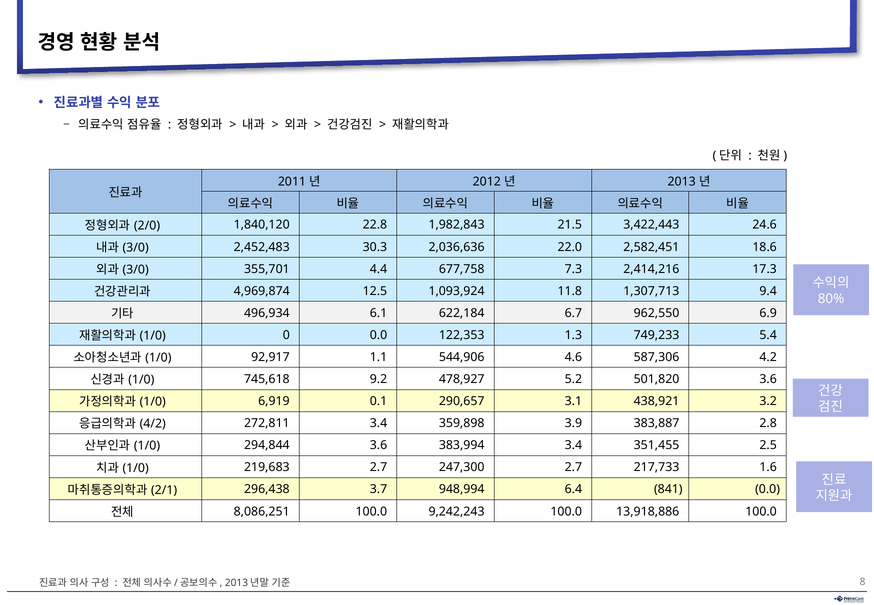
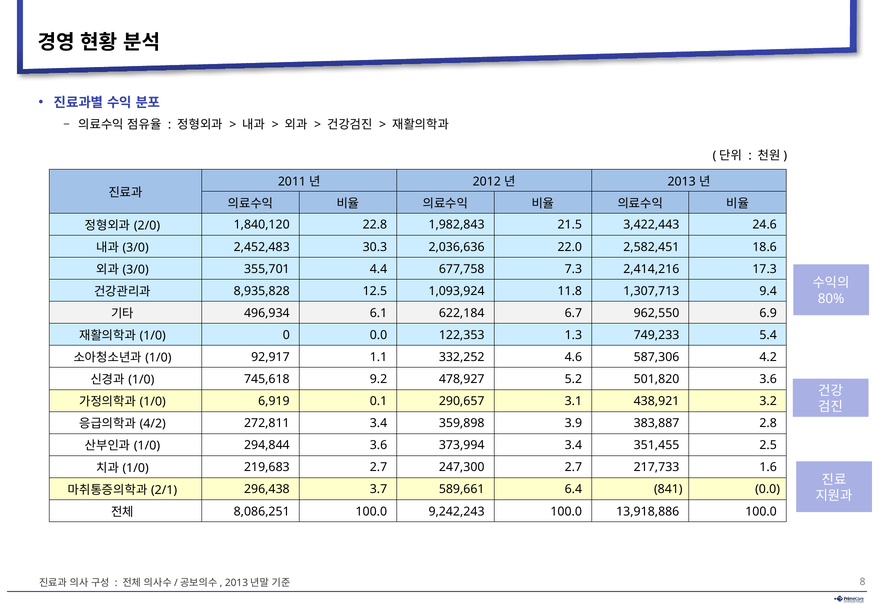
4,969,874: 4,969,874 -> 8,935,828
544,906: 544,906 -> 332,252
383,994: 383,994 -> 373,994
948,994: 948,994 -> 589,661
